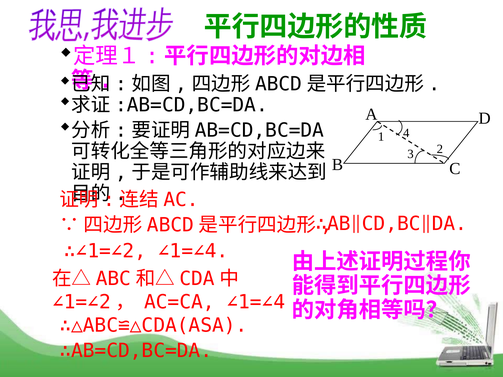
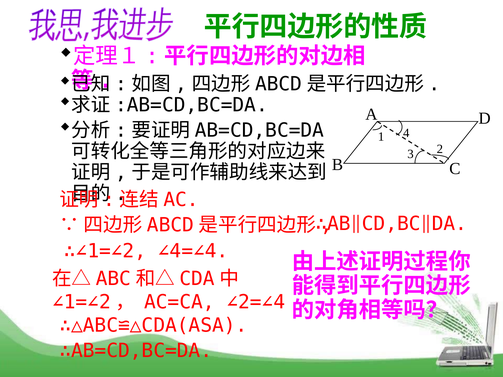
∴∠1=∠2 ∠1=∠4: ∠1=∠4 -> ∠4=∠4
AC=CA ∠1=∠4: ∠1=∠4 -> ∠2=∠4
